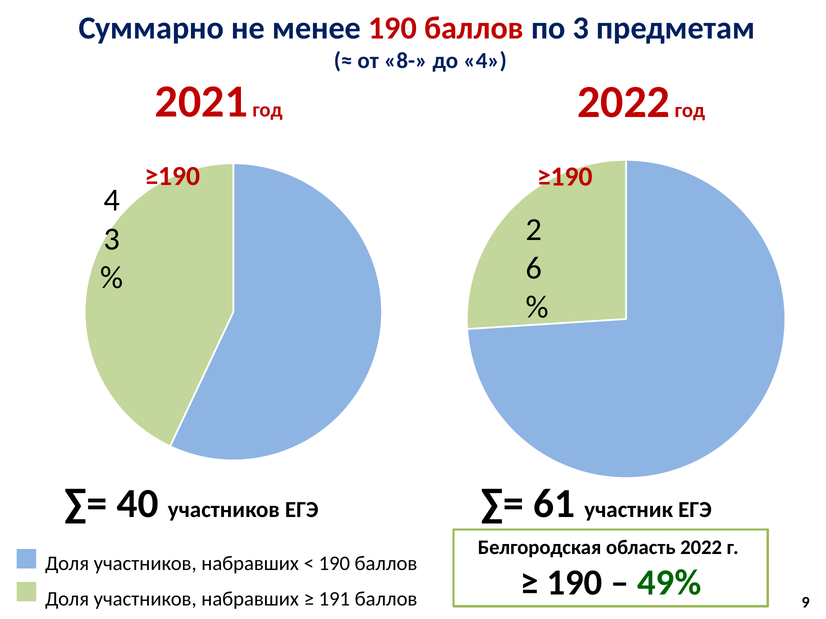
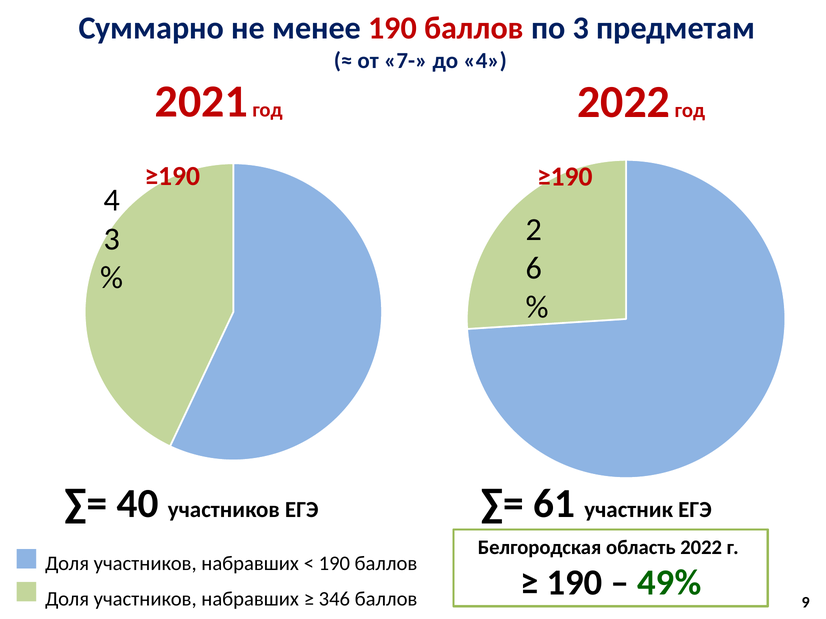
8-: 8- -> 7-
191: 191 -> 346
